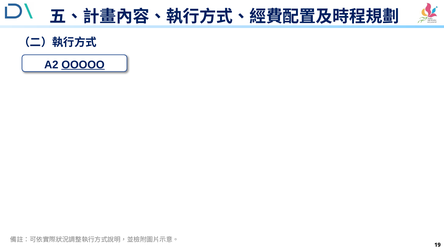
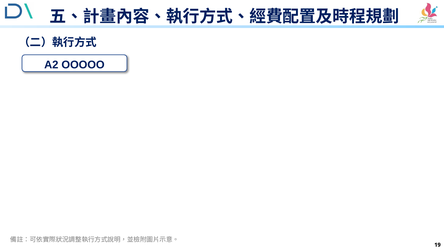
OOOOO underline: present -> none
